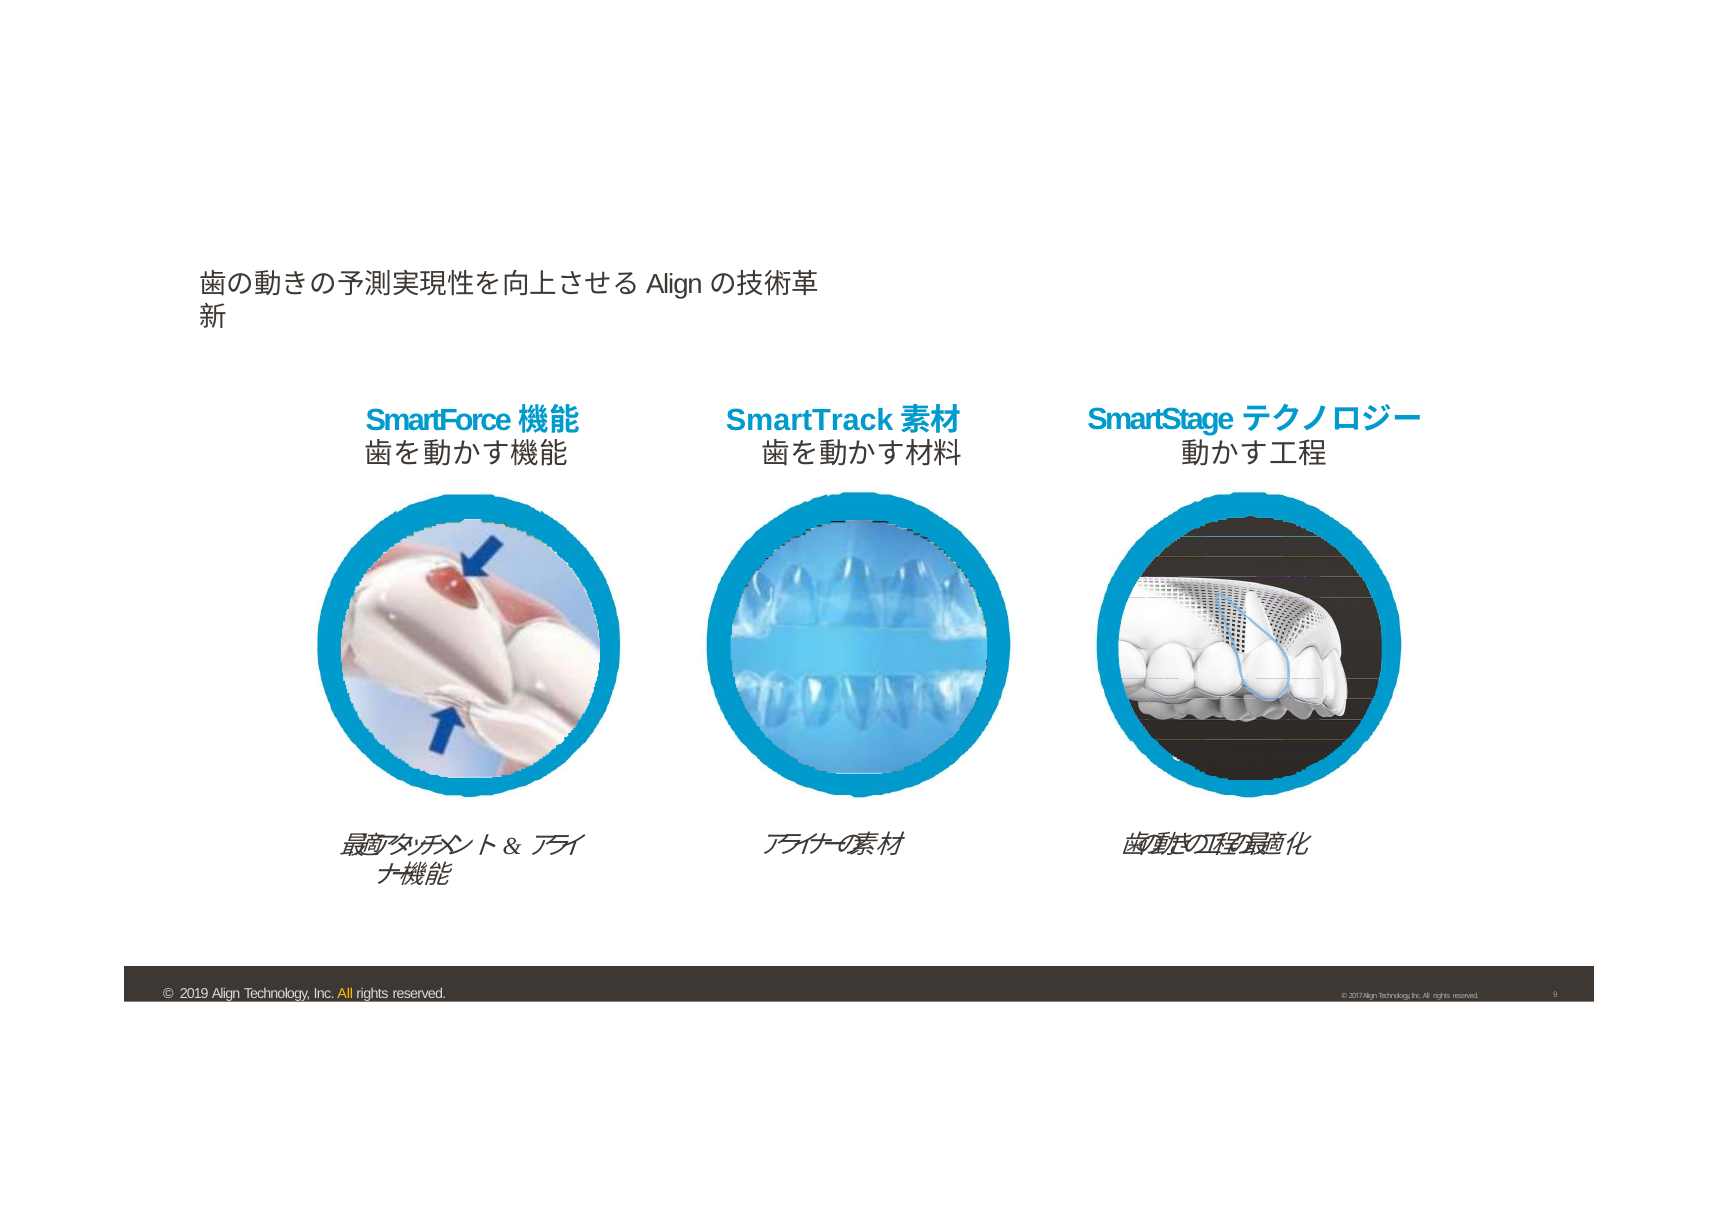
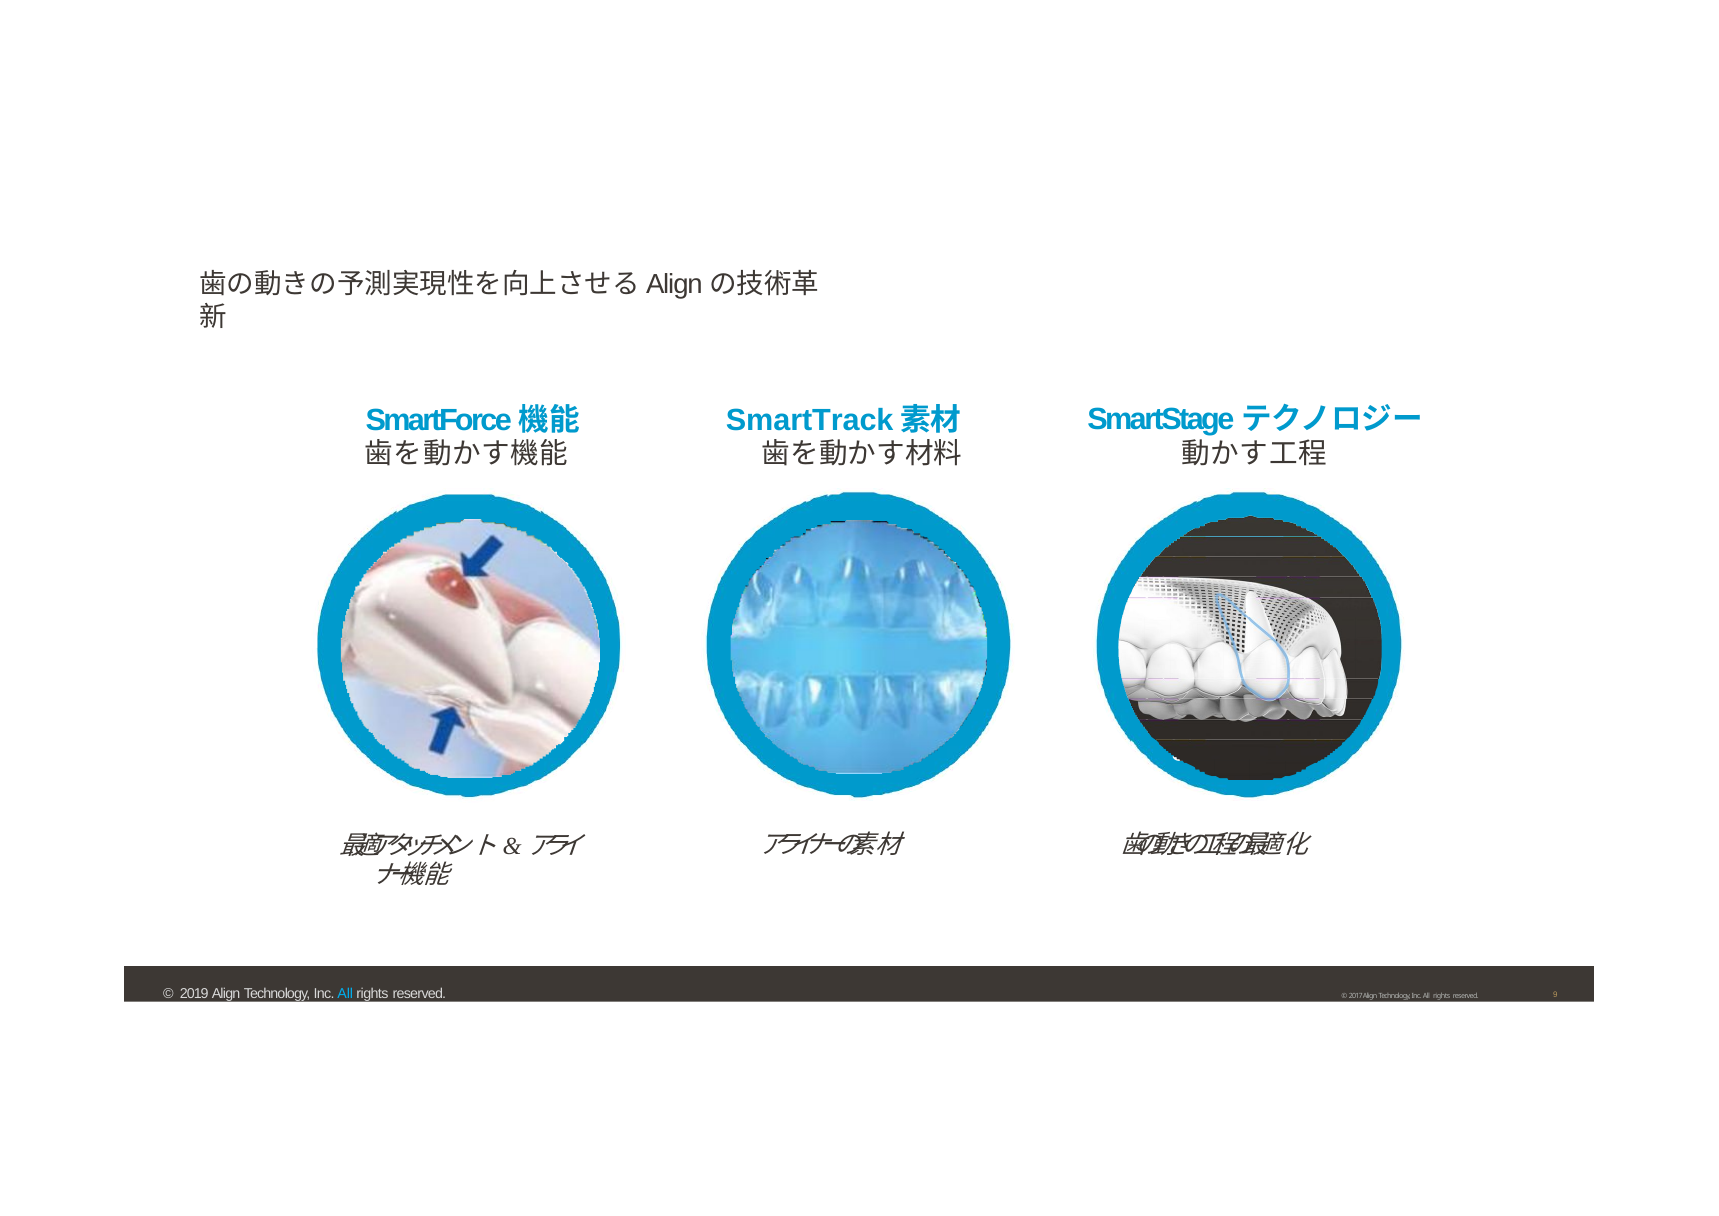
All at (345, 994) colour: yellow -> light blue
